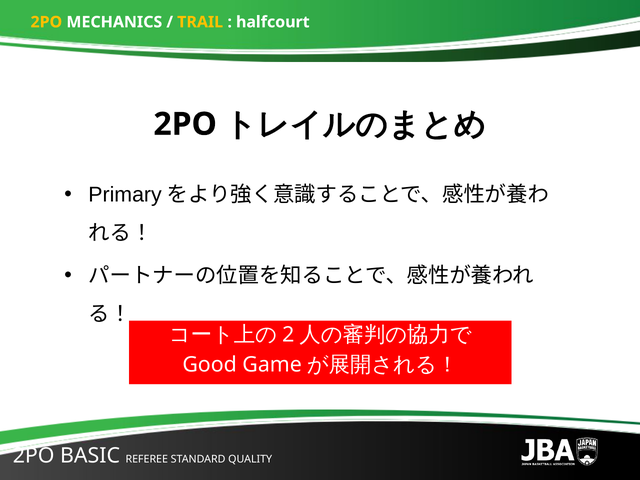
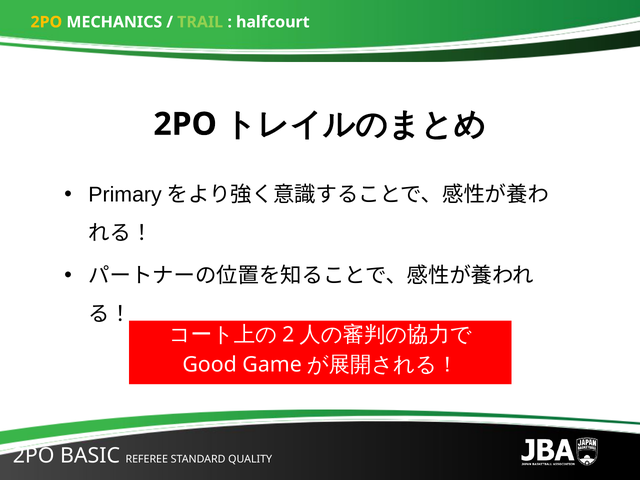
TRAIL colour: yellow -> light green
